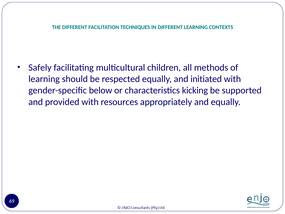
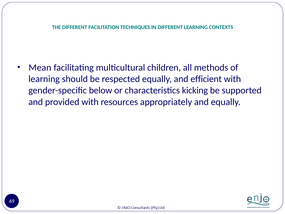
Safely: Safely -> Mean
initiated: initiated -> efficient
